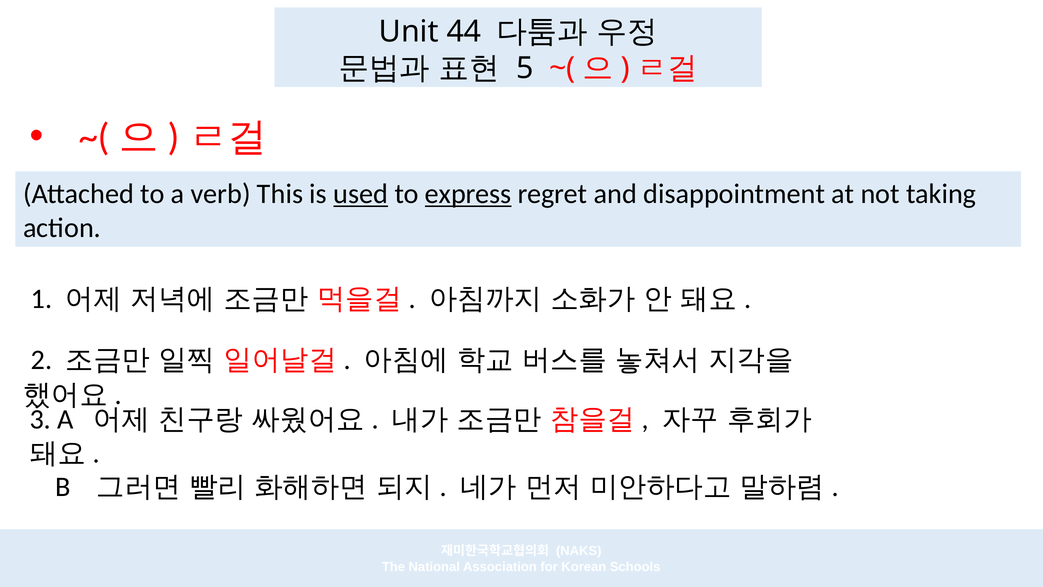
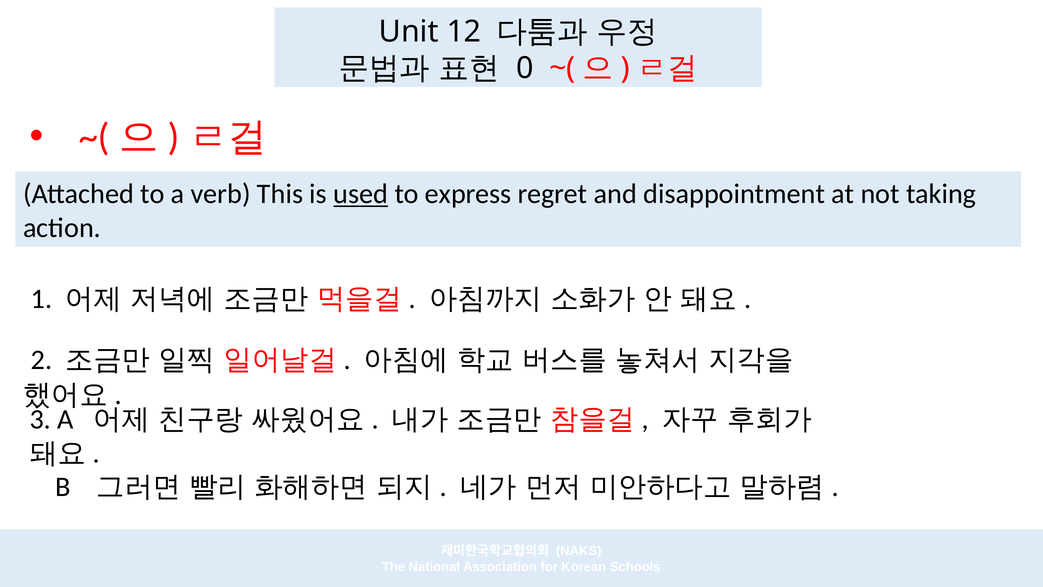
44: 44 -> 12
5: 5 -> 0
express underline: present -> none
